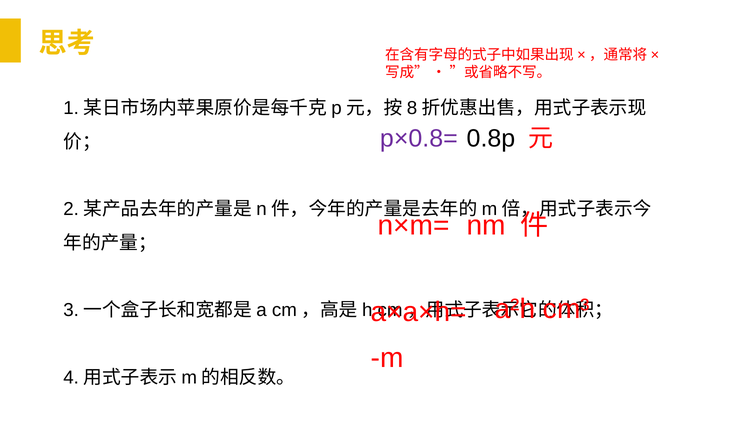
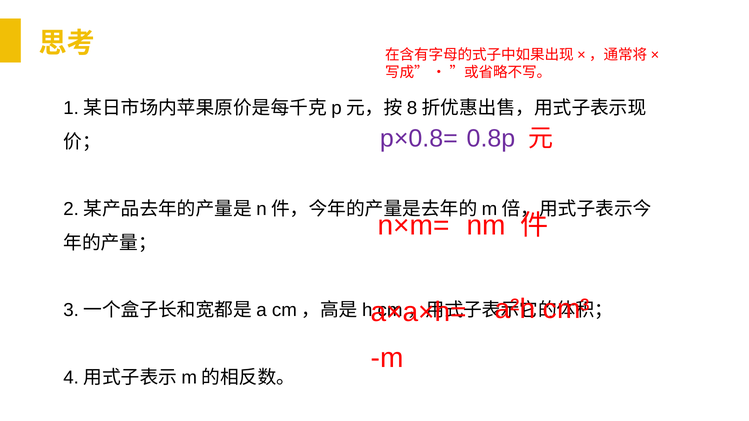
0.8p colour: black -> purple
